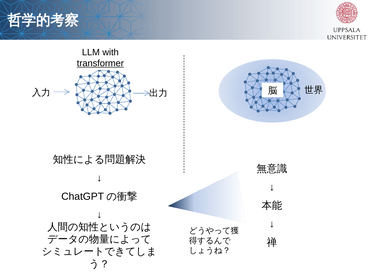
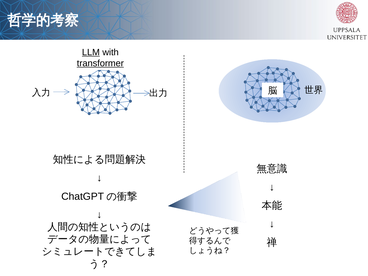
LLM underline: none -> present
